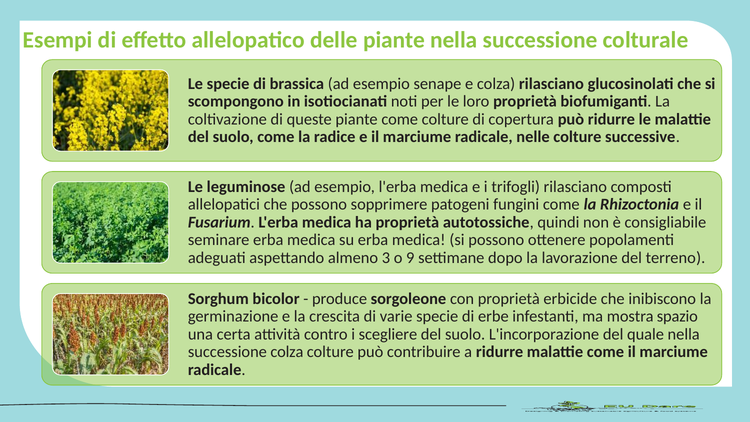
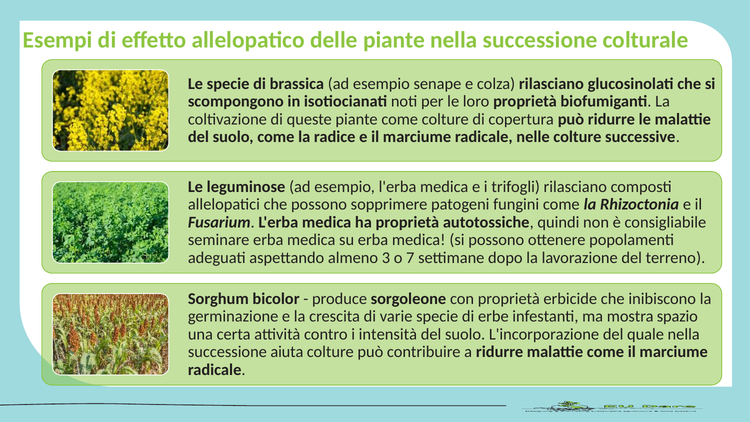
9: 9 -> 7
scegliere: scegliere -> intensità
successione colza: colza -> aiuta
